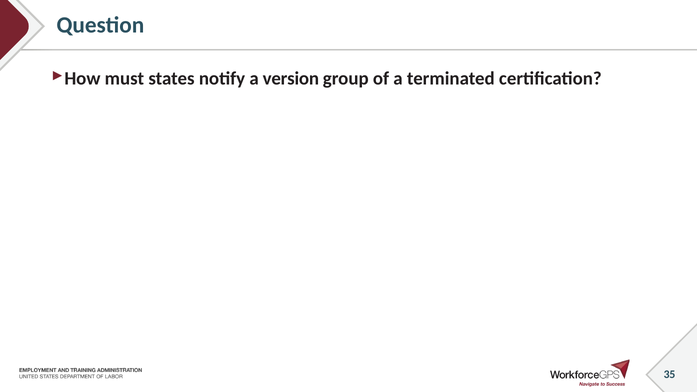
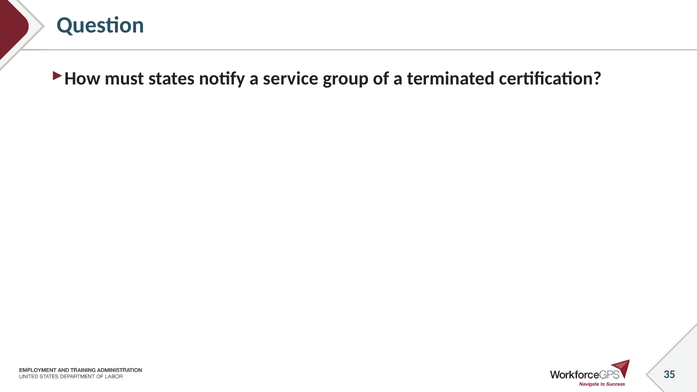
version: version -> service
